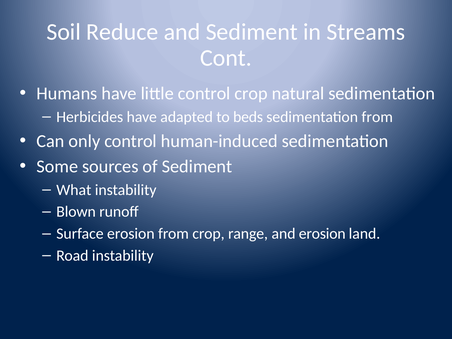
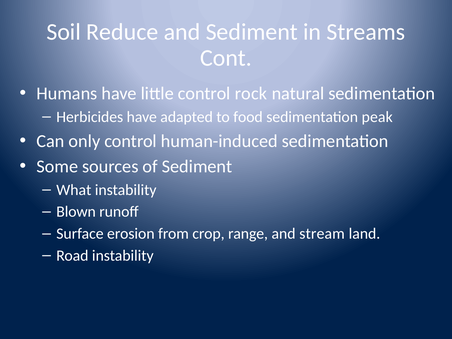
control crop: crop -> rock
beds: beds -> food
sedimentation from: from -> peak
and erosion: erosion -> stream
